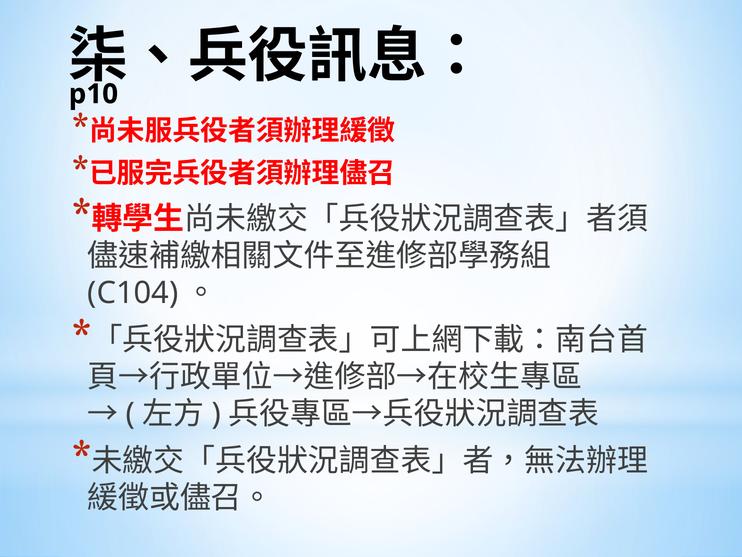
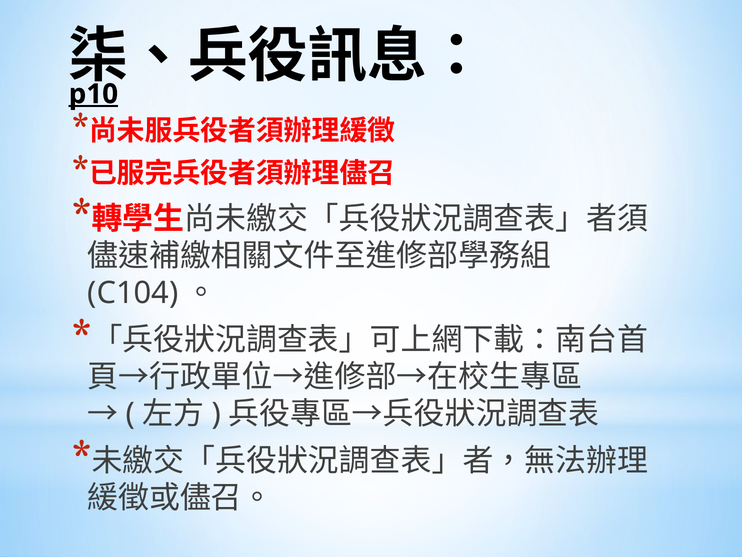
p10 underline: none -> present
